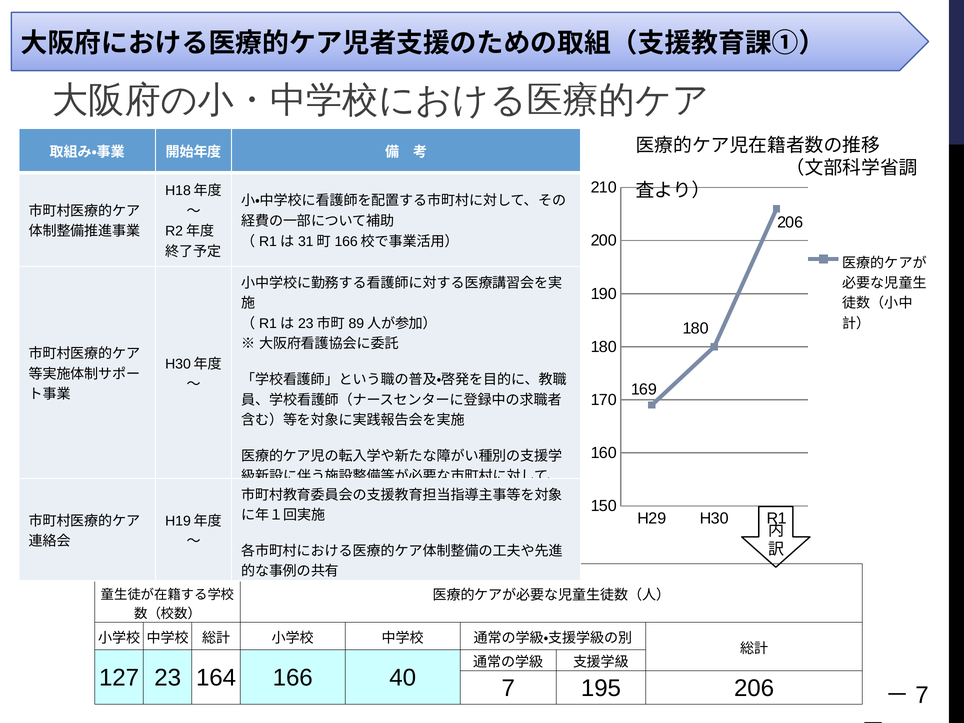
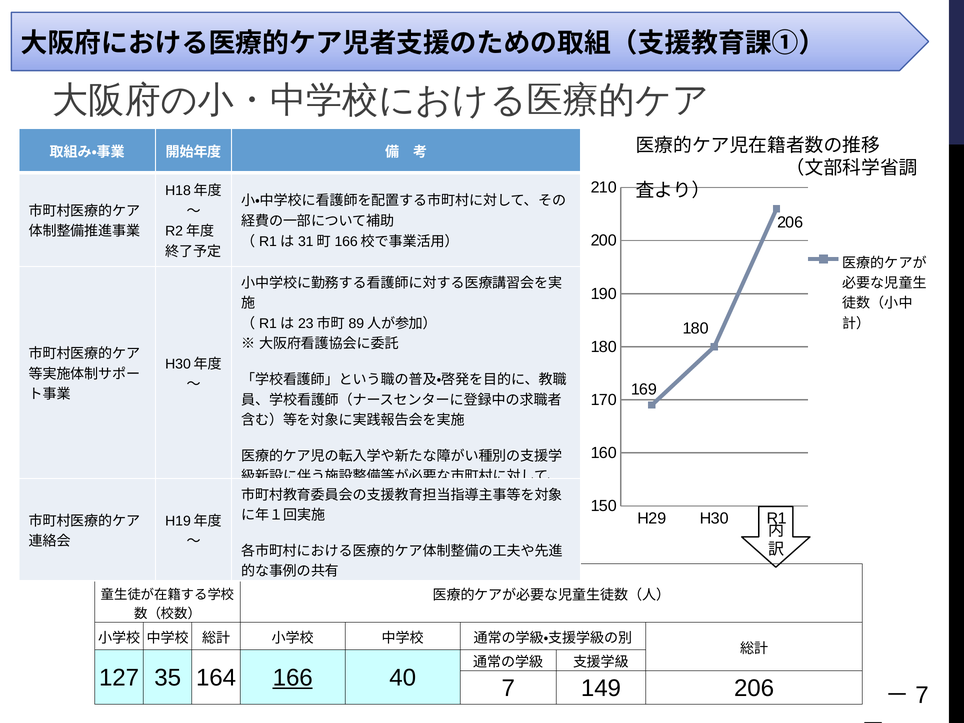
23: 23 -> 35
166 underline: none -> present
195: 195 -> 149
